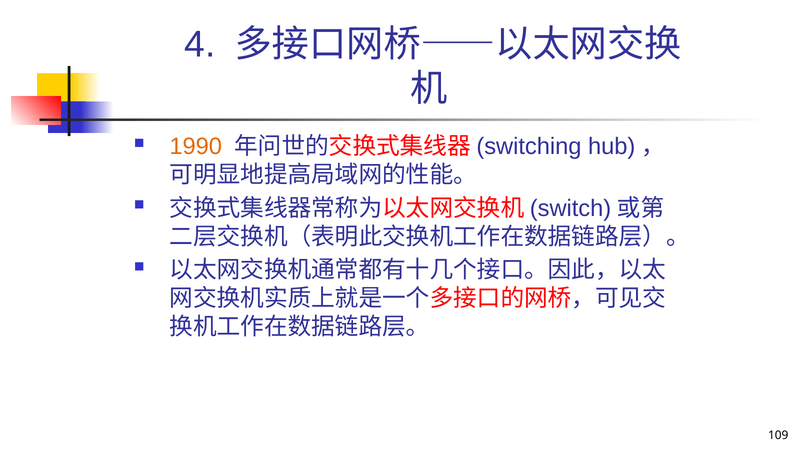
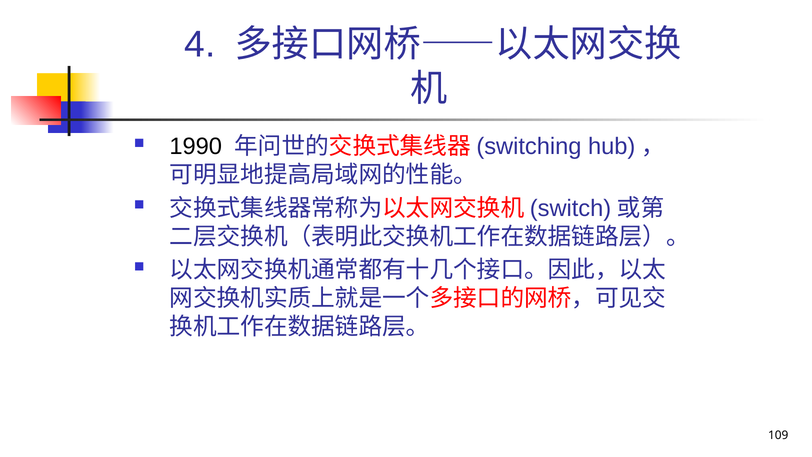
1990 colour: orange -> black
